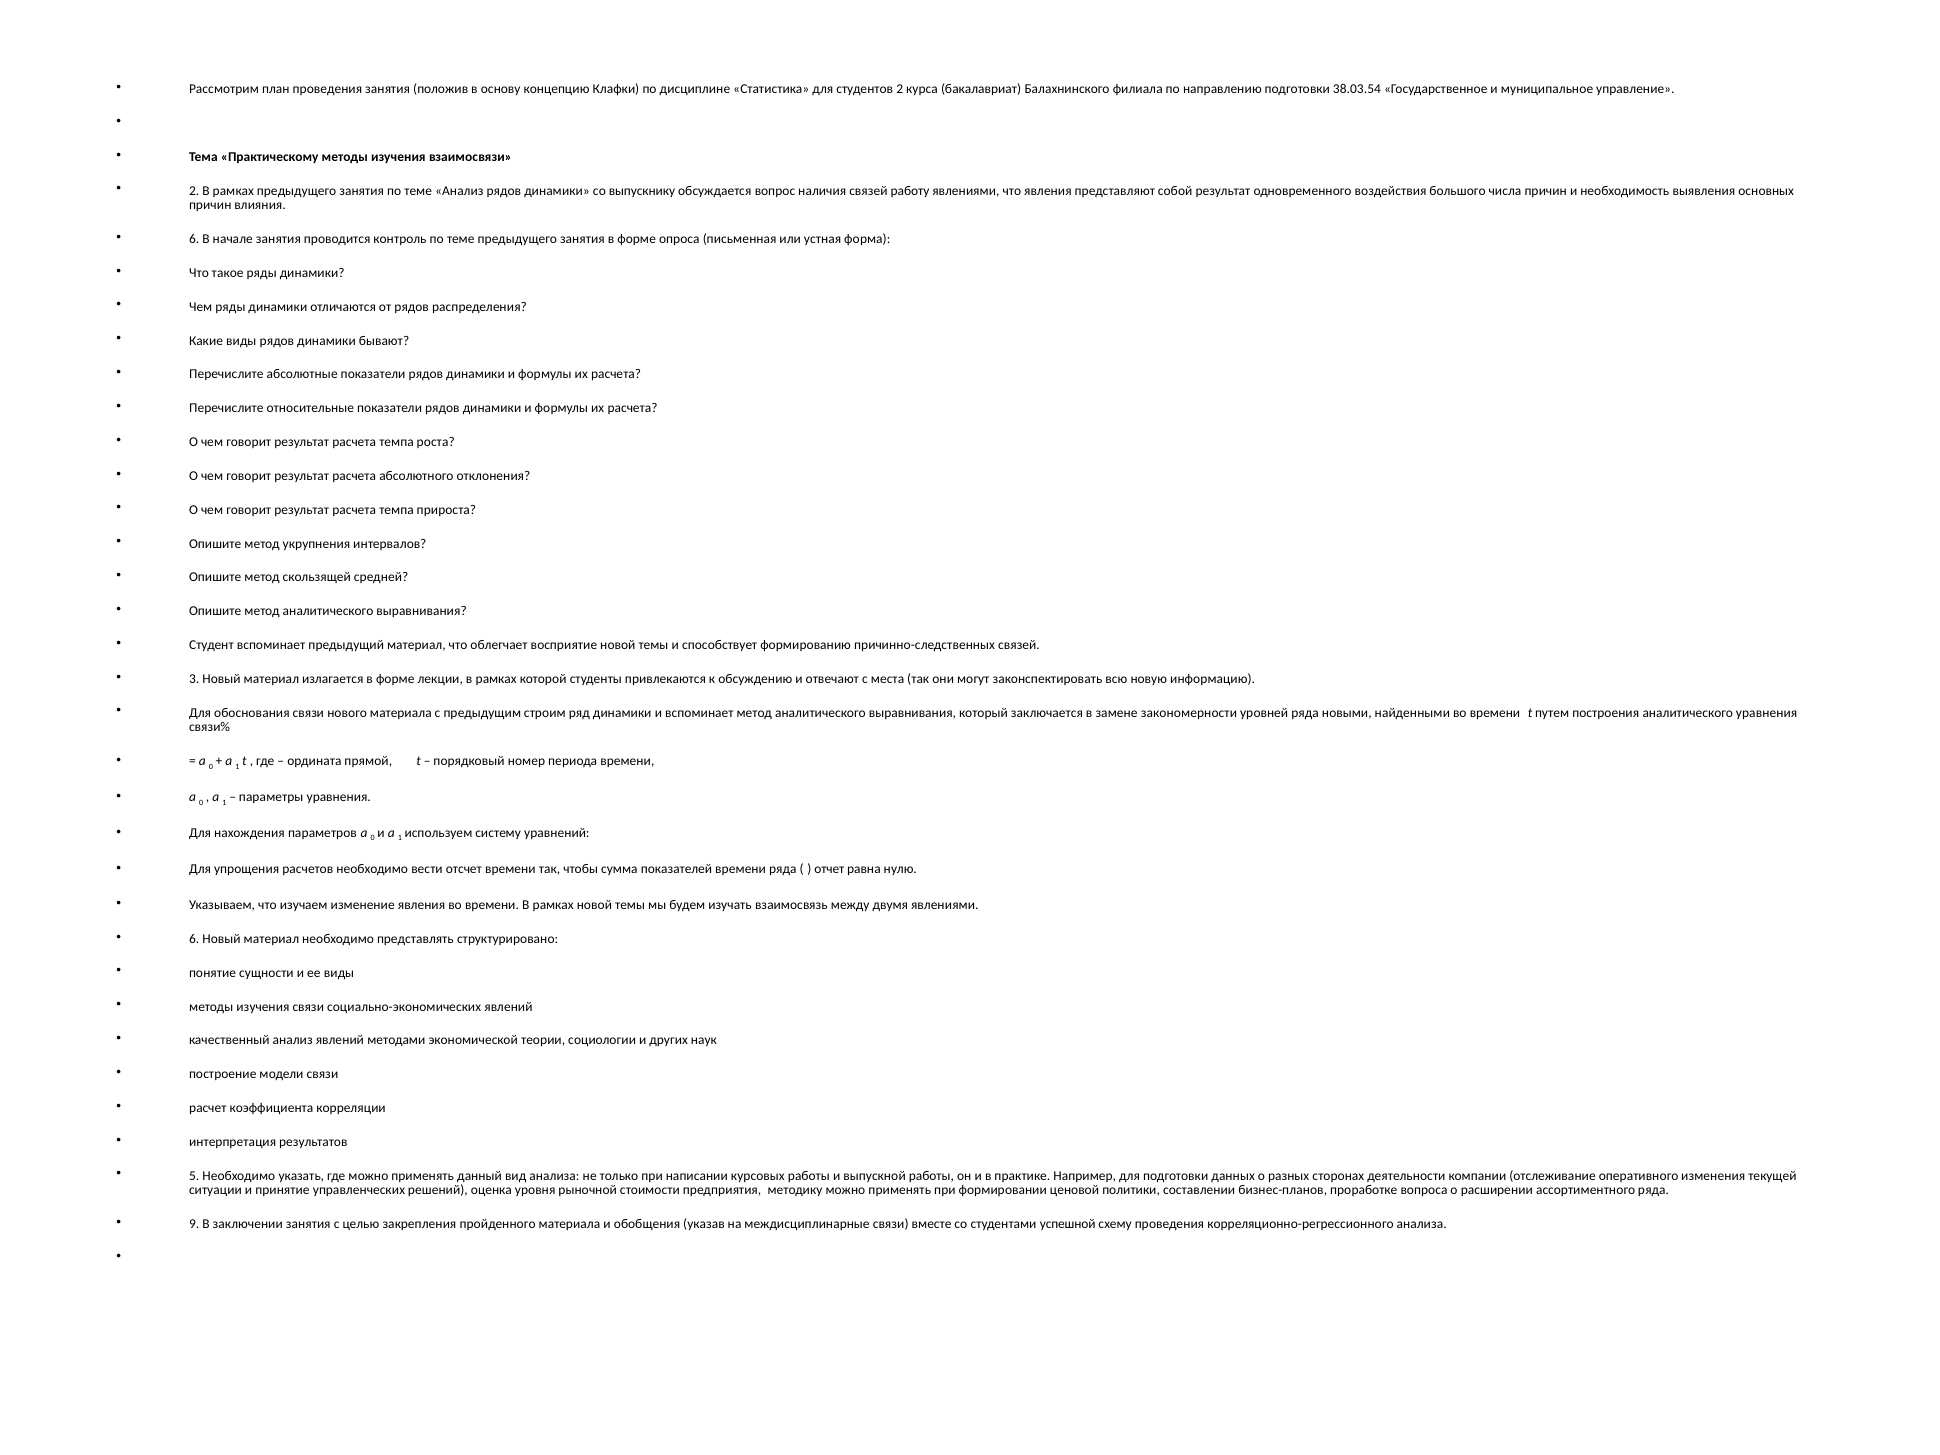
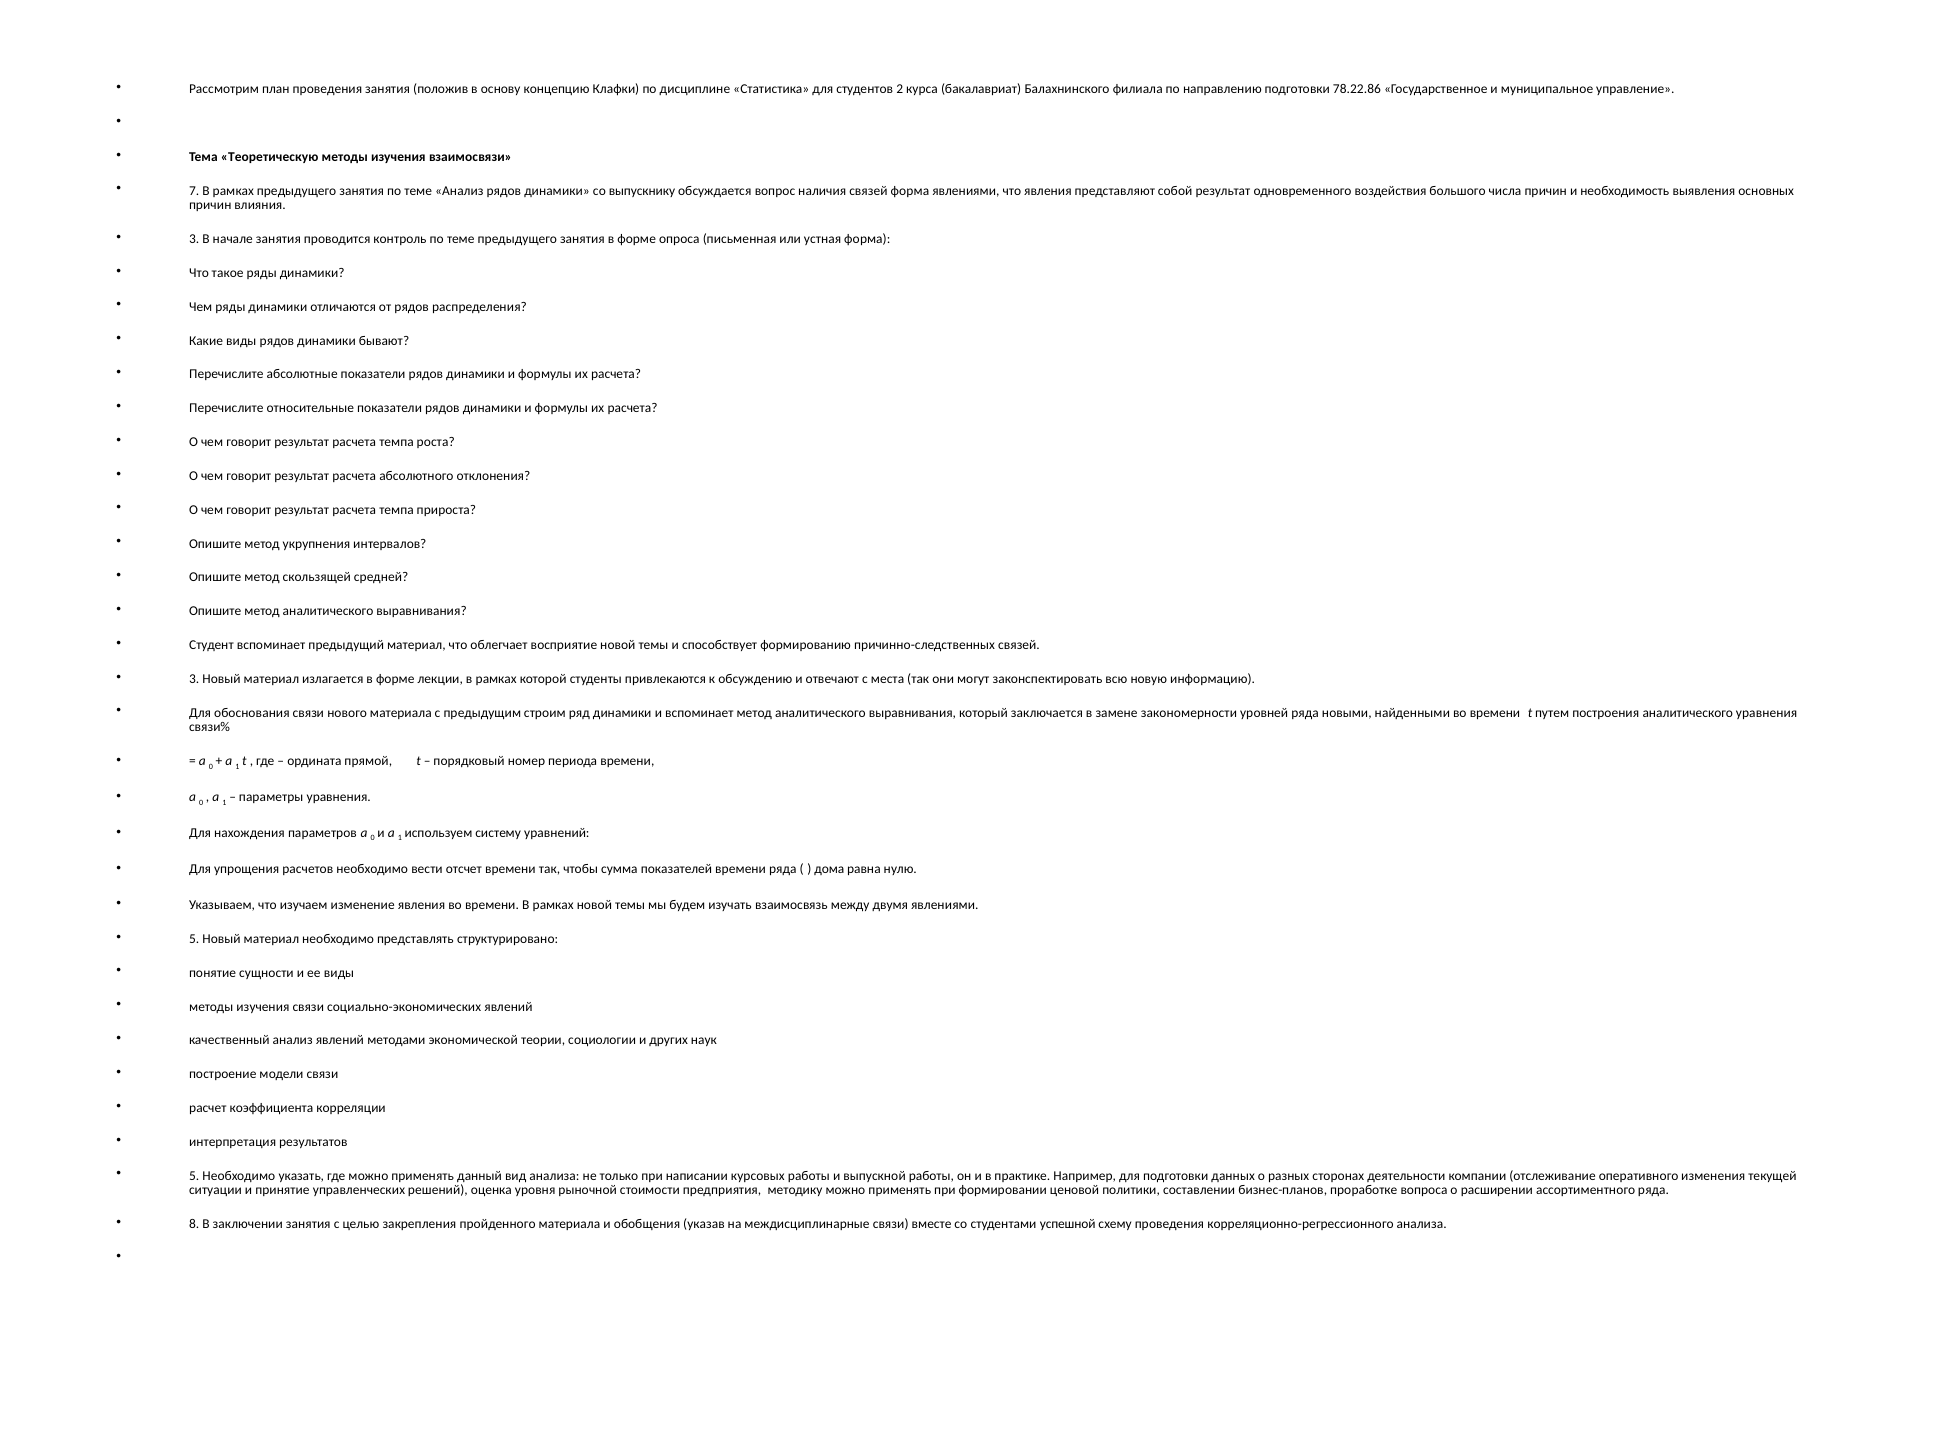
38.03.54: 38.03.54 -> 78.22.86
Практическому: Практическому -> Теоретическую
2 at (194, 191): 2 -> 7
связей работу: работу -> форма
6 at (194, 239): 6 -> 3
отчет: отчет -> дома
6 at (194, 939): 6 -> 5
9: 9 -> 8
